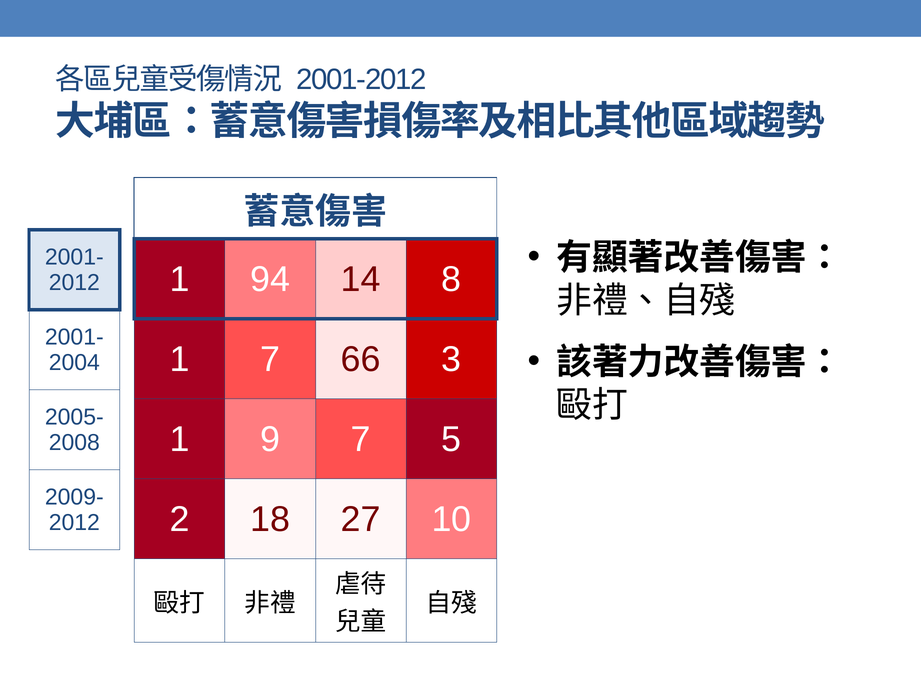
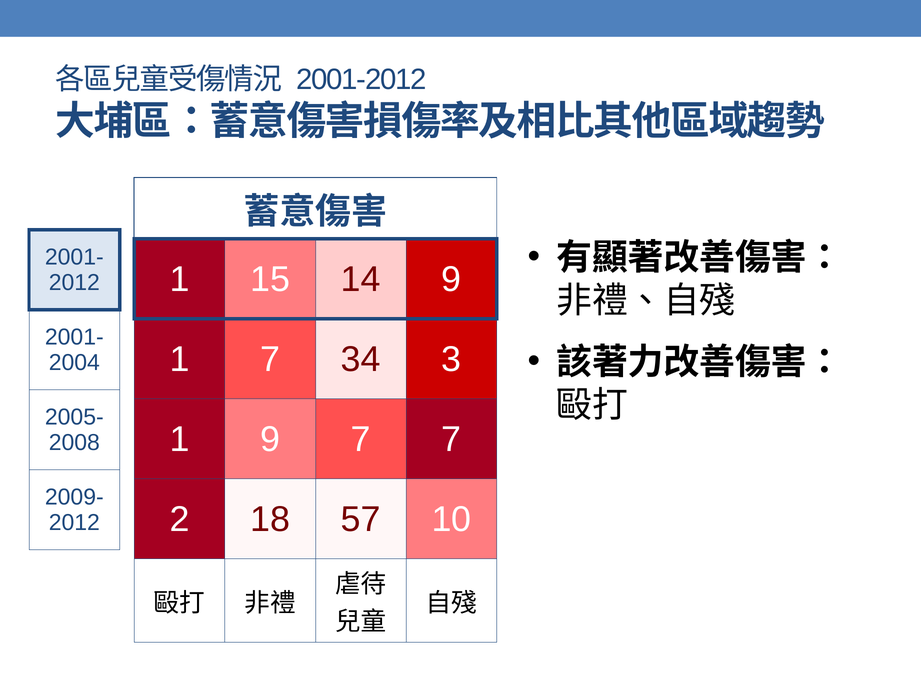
94: 94 -> 15
14 8: 8 -> 9
66: 66 -> 34
7 5: 5 -> 7
27: 27 -> 57
